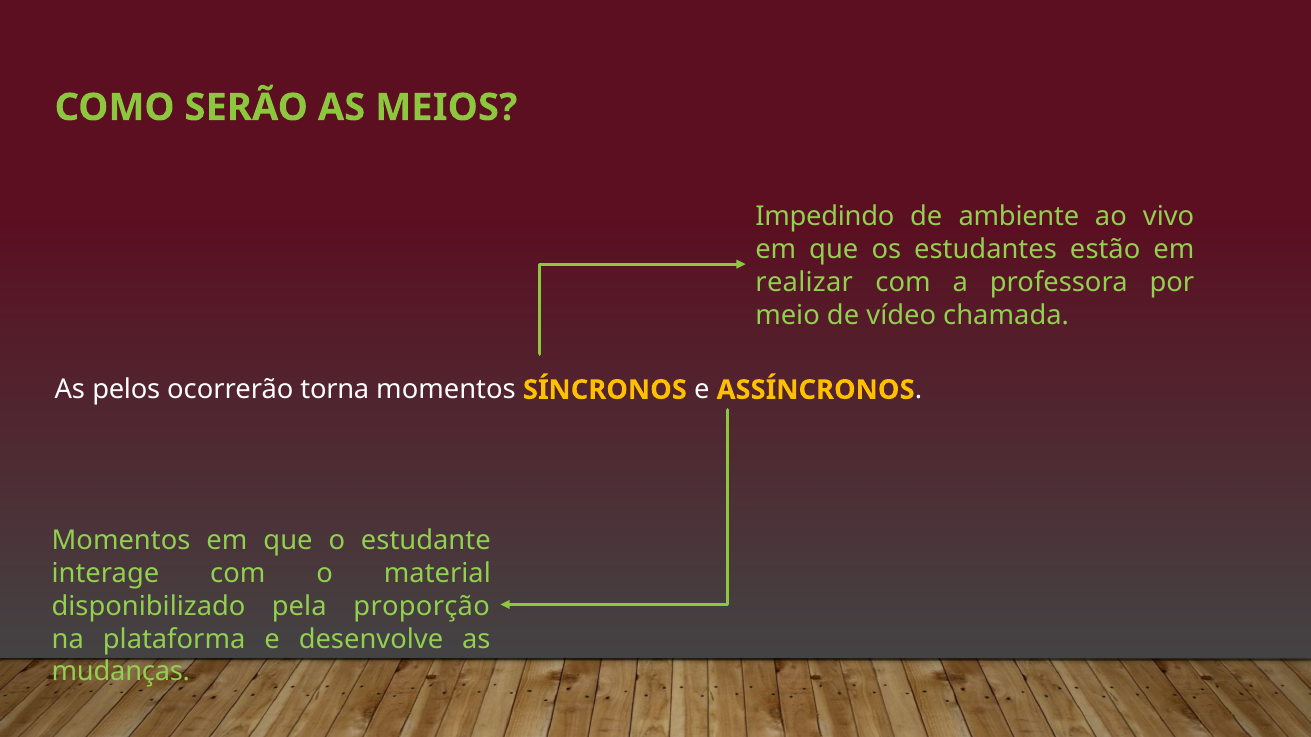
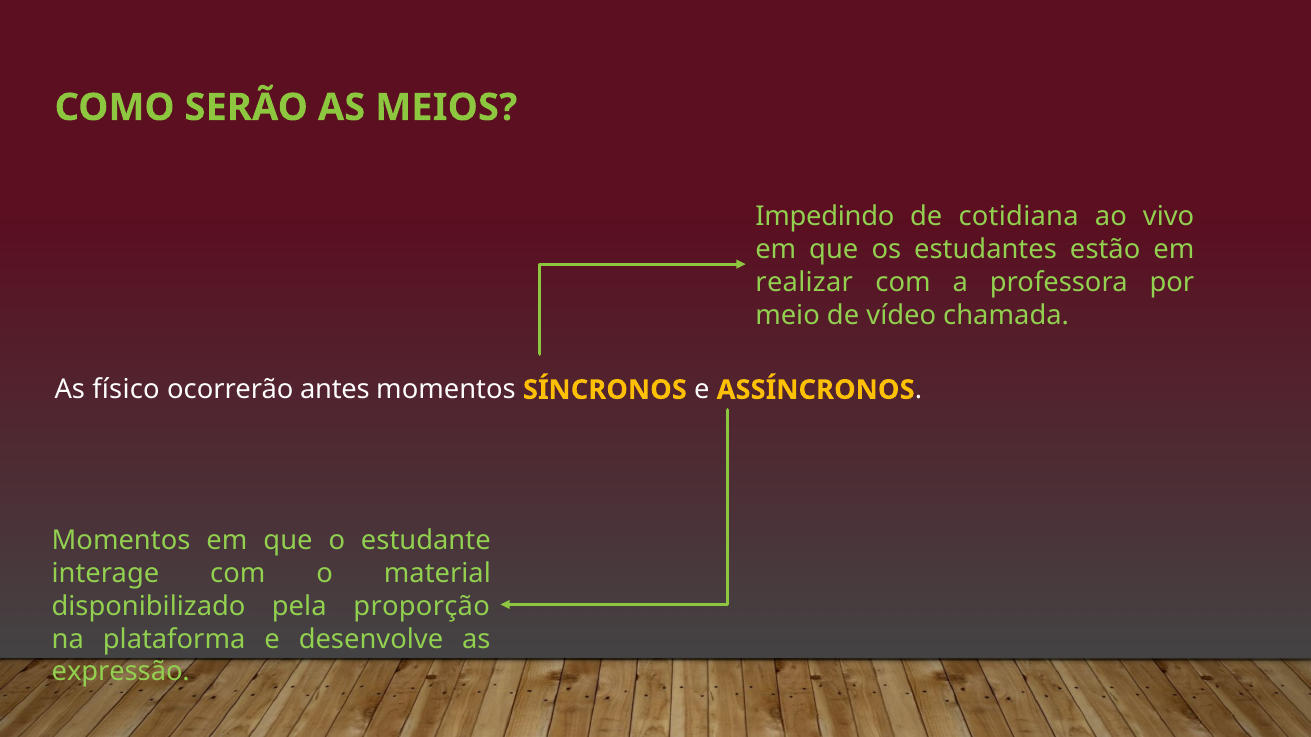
ambiente: ambiente -> cotidiana
pelos: pelos -> físico
torna: torna -> antes
mudanças: mudanças -> expressão
